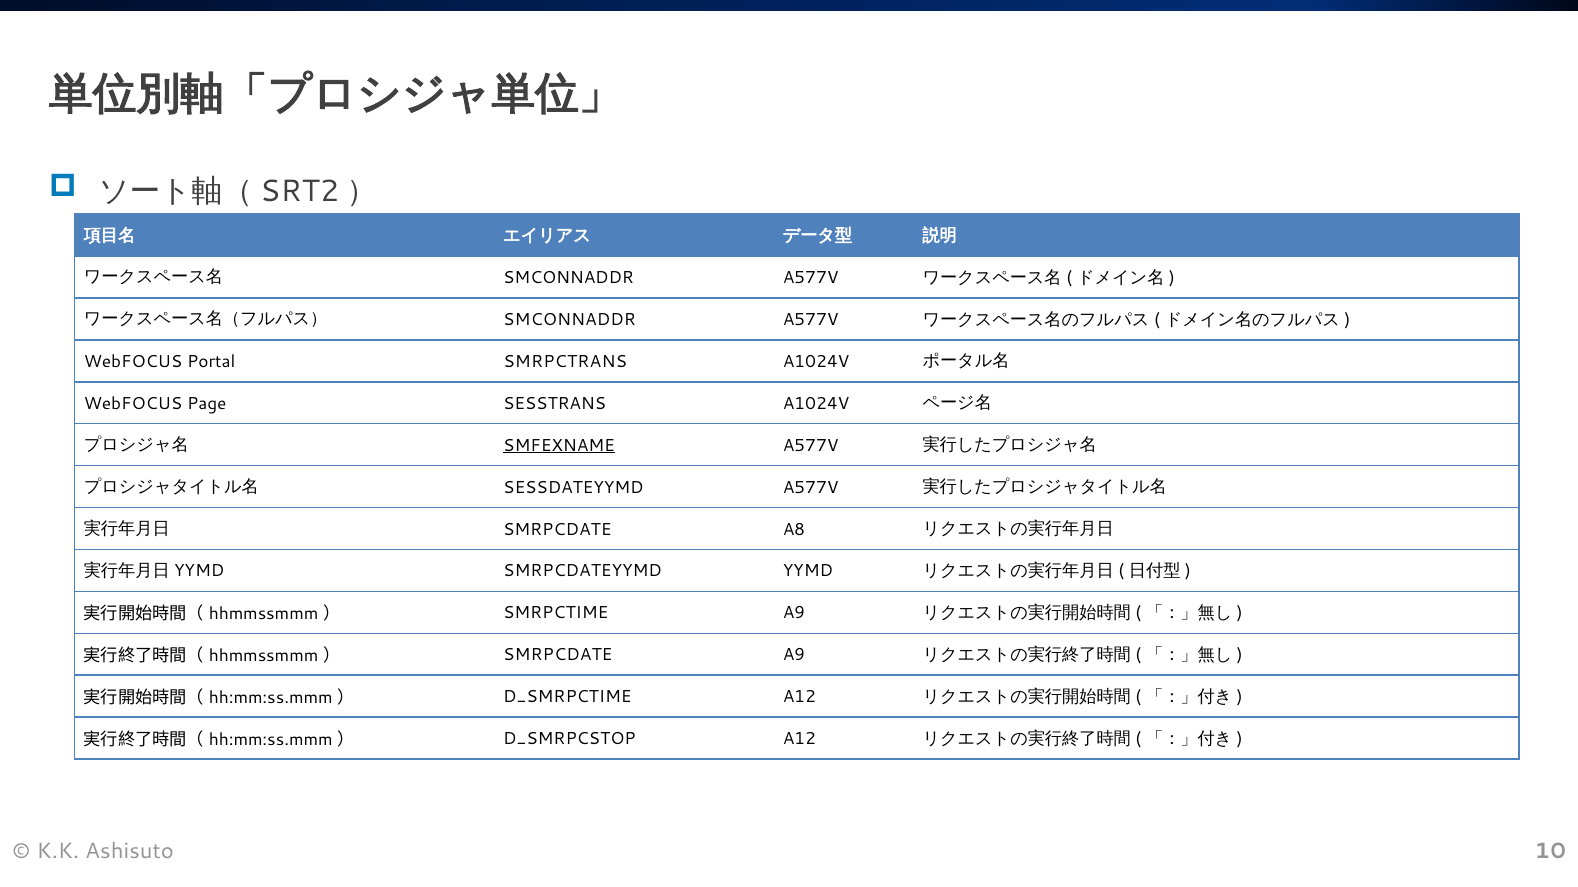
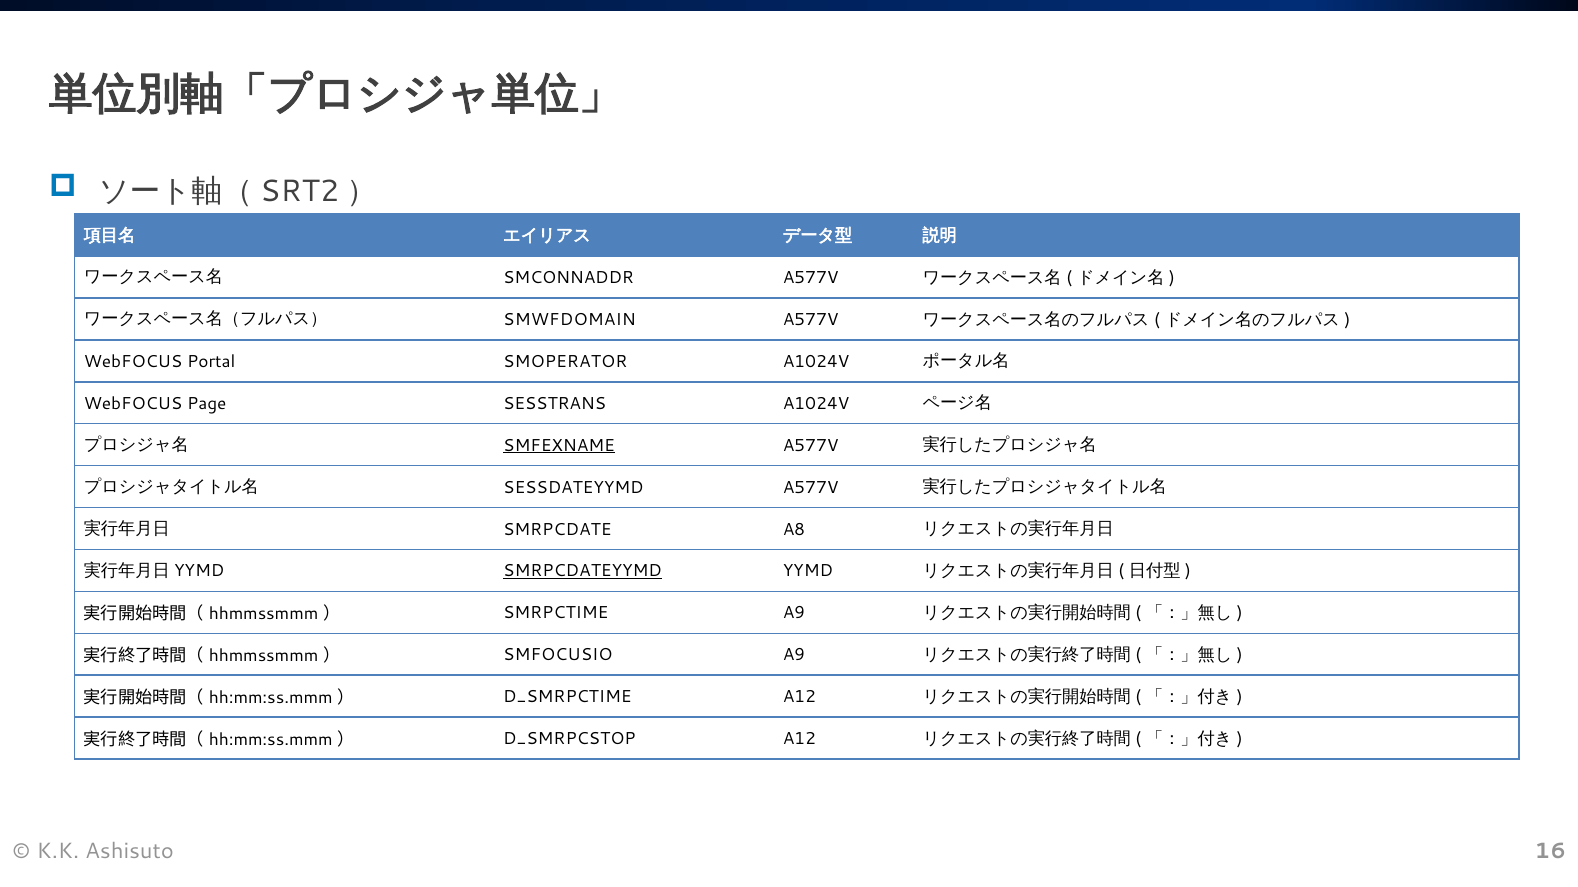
SMCONNADDR at (570, 320): SMCONNADDR -> SMWFDOMAIN
SMRPCTRANS: SMRPCTRANS -> SMOPERATOR
SMRPCDATEYYMD underline: none -> present
SMRPCDATE at (558, 656): SMRPCDATE -> SMFOCUSIO
10: 10 -> 16
